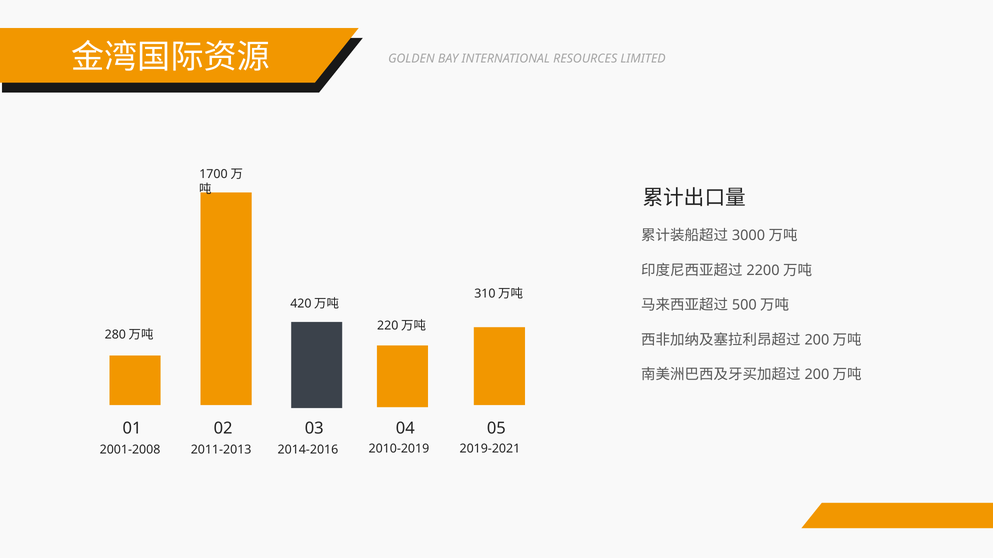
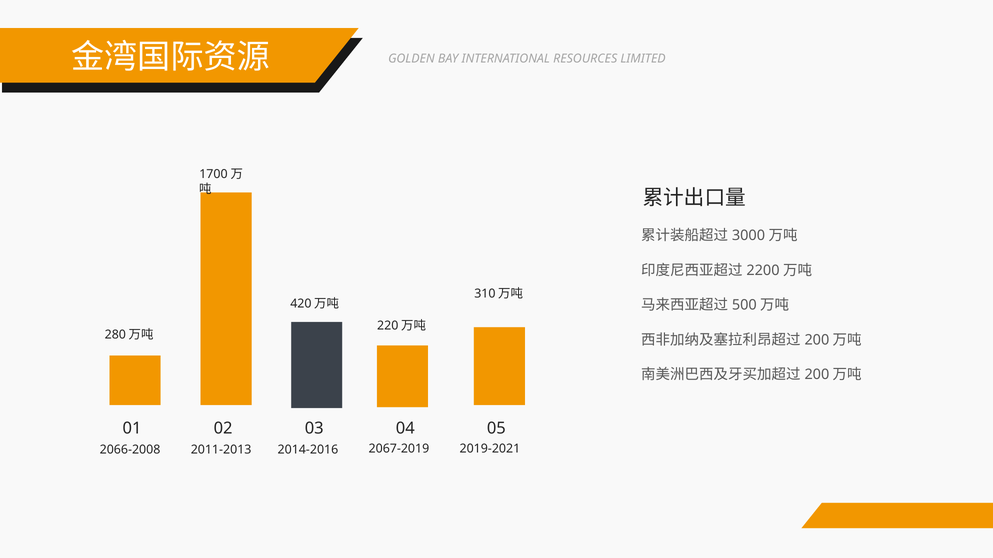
2001-2008: 2001-2008 -> 2066-2008
2010-2019: 2010-2019 -> 2067-2019
